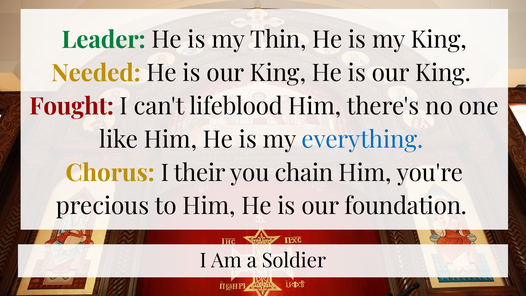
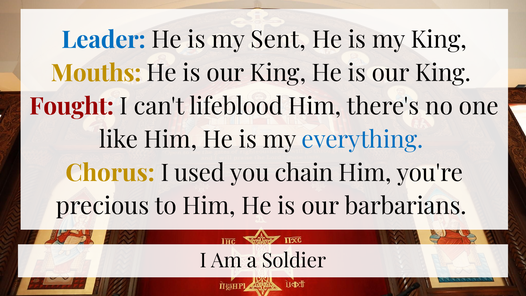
Leader colour: green -> blue
Thin: Thin -> Sent
Needed: Needed -> Mouths
their: their -> used
foundation: foundation -> barbarians
